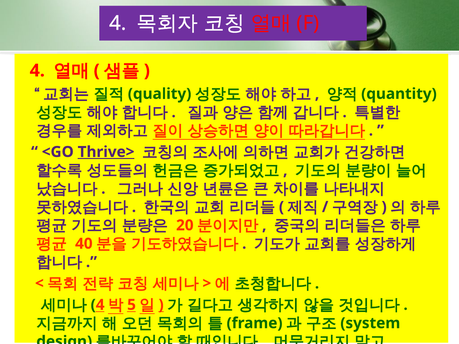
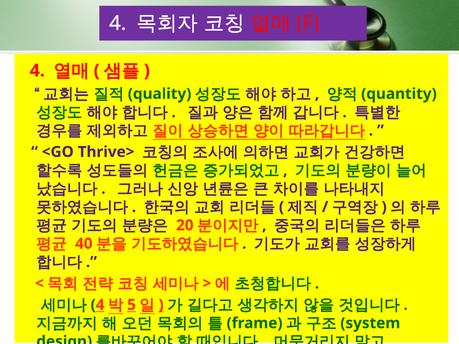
Thrive> underline: present -> none
